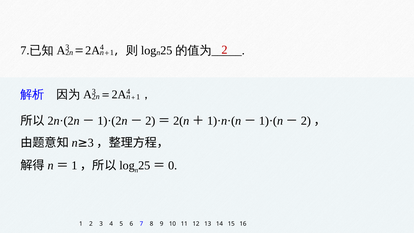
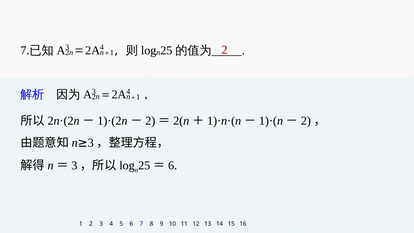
1 at (74, 165): 1 -> 3
0 at (173, 165): 0 -> 6
